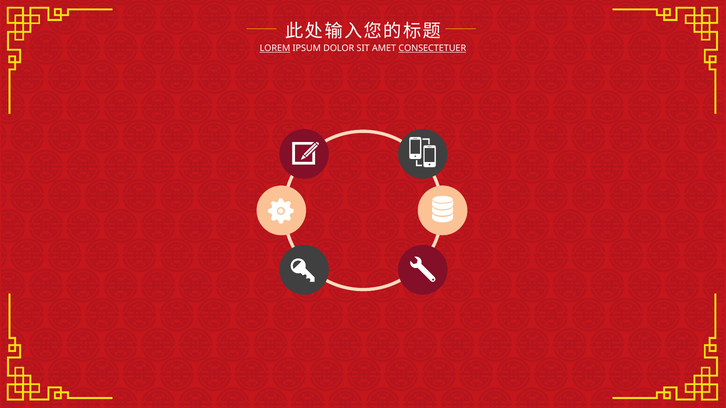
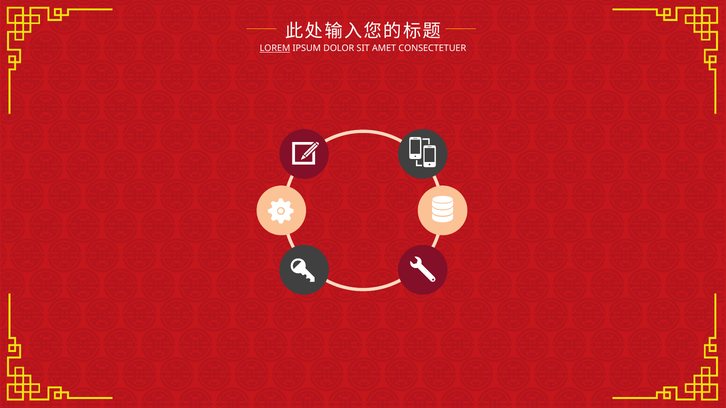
CONSECTETUER underline: present -> none
